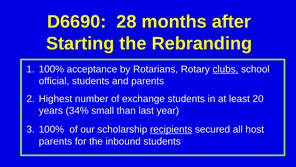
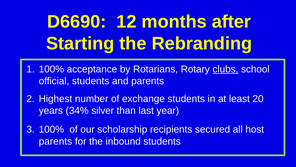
28: 28 -> 12
small: small -> silver
recipients underline: present -> none
